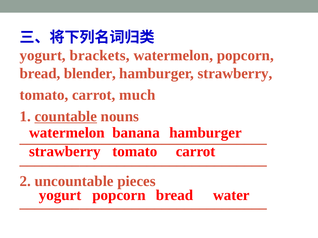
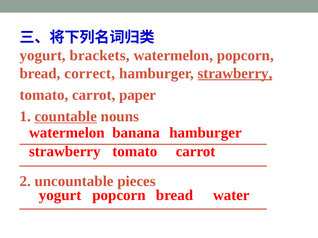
blender: blender -> correct
strawberry at (235, 73) underline: none -> present
much: much -> paper
